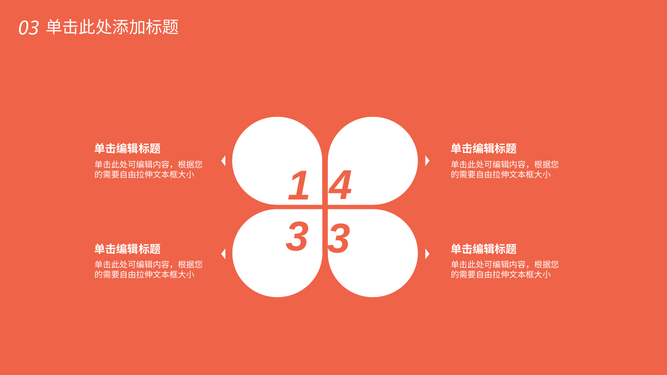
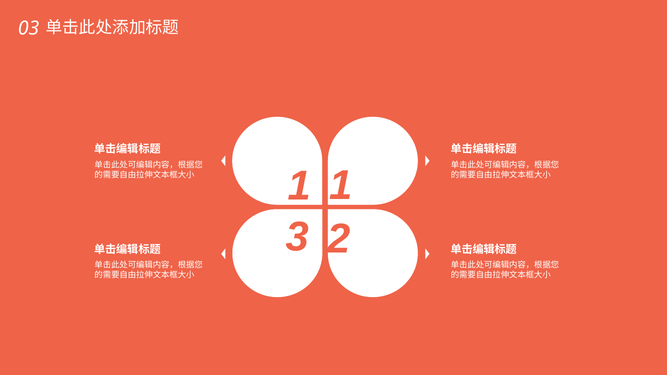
1 4: 4 -> 1
3 3: 3 -> 2
